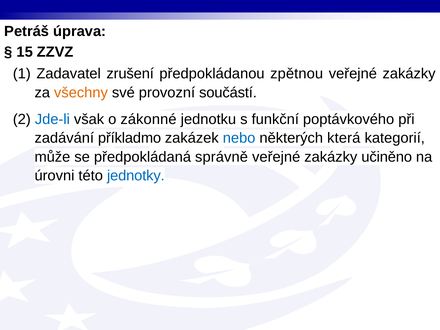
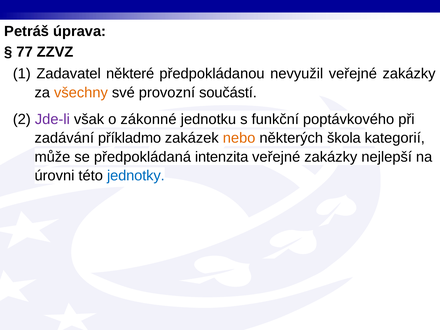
15: 15 -> 77
zrušení: zrušení -> některé
zpětnou: zpětnou -> nevyužil
Jde-li colour: blue -> purple
nebo colour: blue -> orange
která: která -> škola
správně: správně -> intenzita
učiněno: učiněno -> nejlepší
